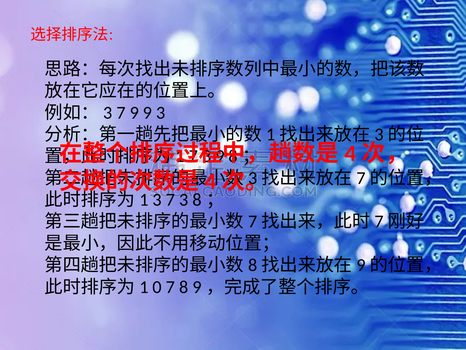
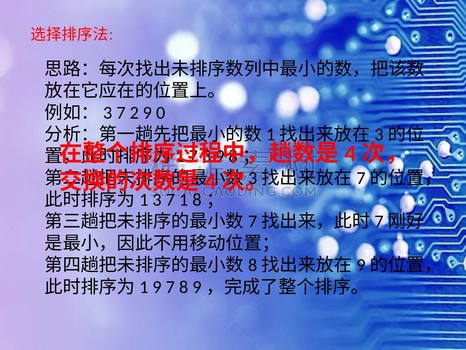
7 9: 9 -> 2
9 3: 3 -> 0
3 7 3: 3 -> 1
0 at (157, 287): 0 -> 9
